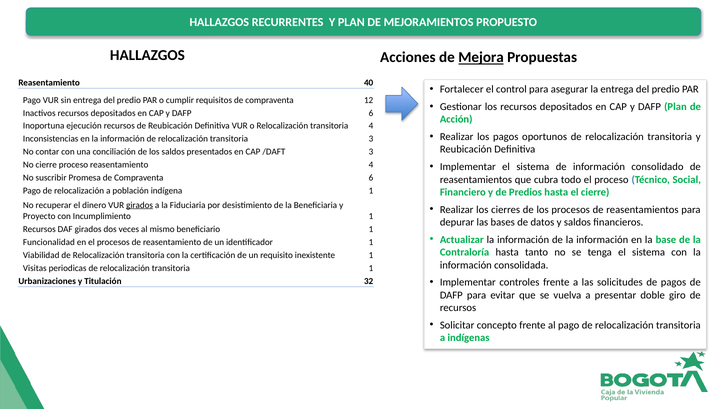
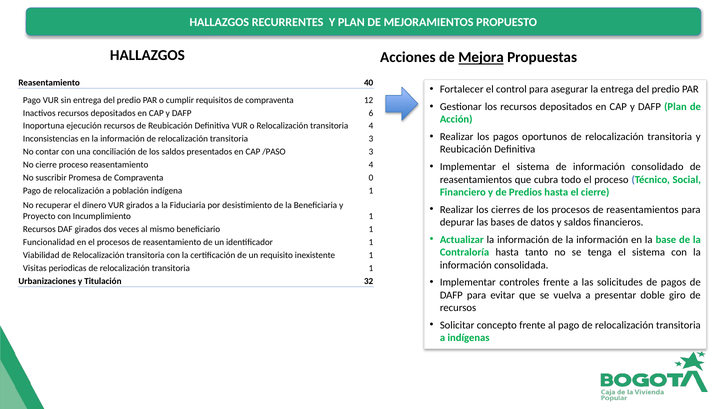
/DAFT: /DAFT -> /PASO
Compraventa 6: 6 -> 0
girados at (140, 205) underline: present -> none
